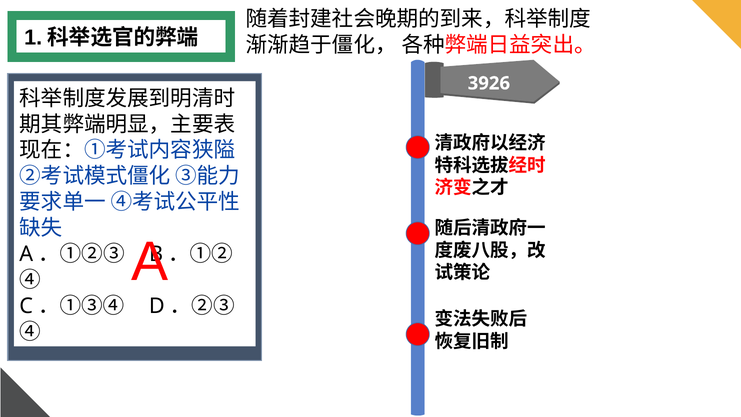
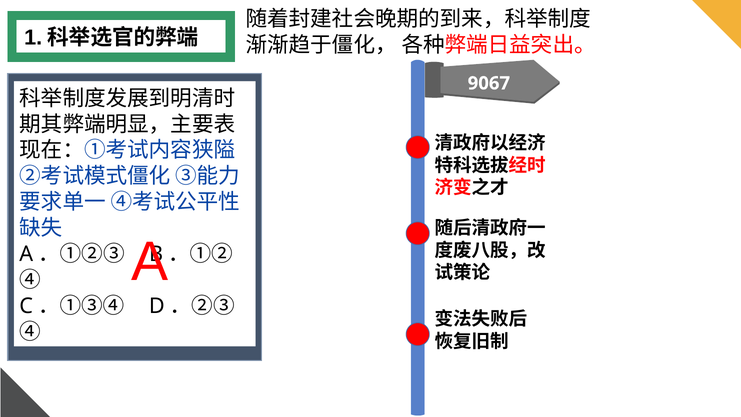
3926: 3926 -> 9067
